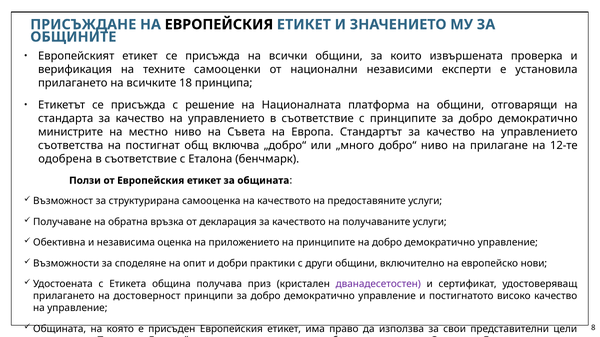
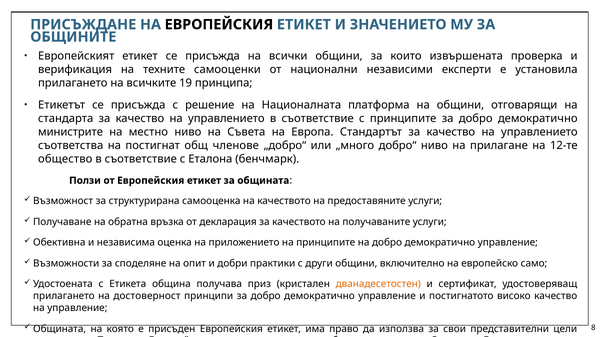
18: 18 -> 19
включва: включва -> членове
одобрена: одобрена -> общество
нови: нови -> само
дванадесетостен colour: purple -> orange
